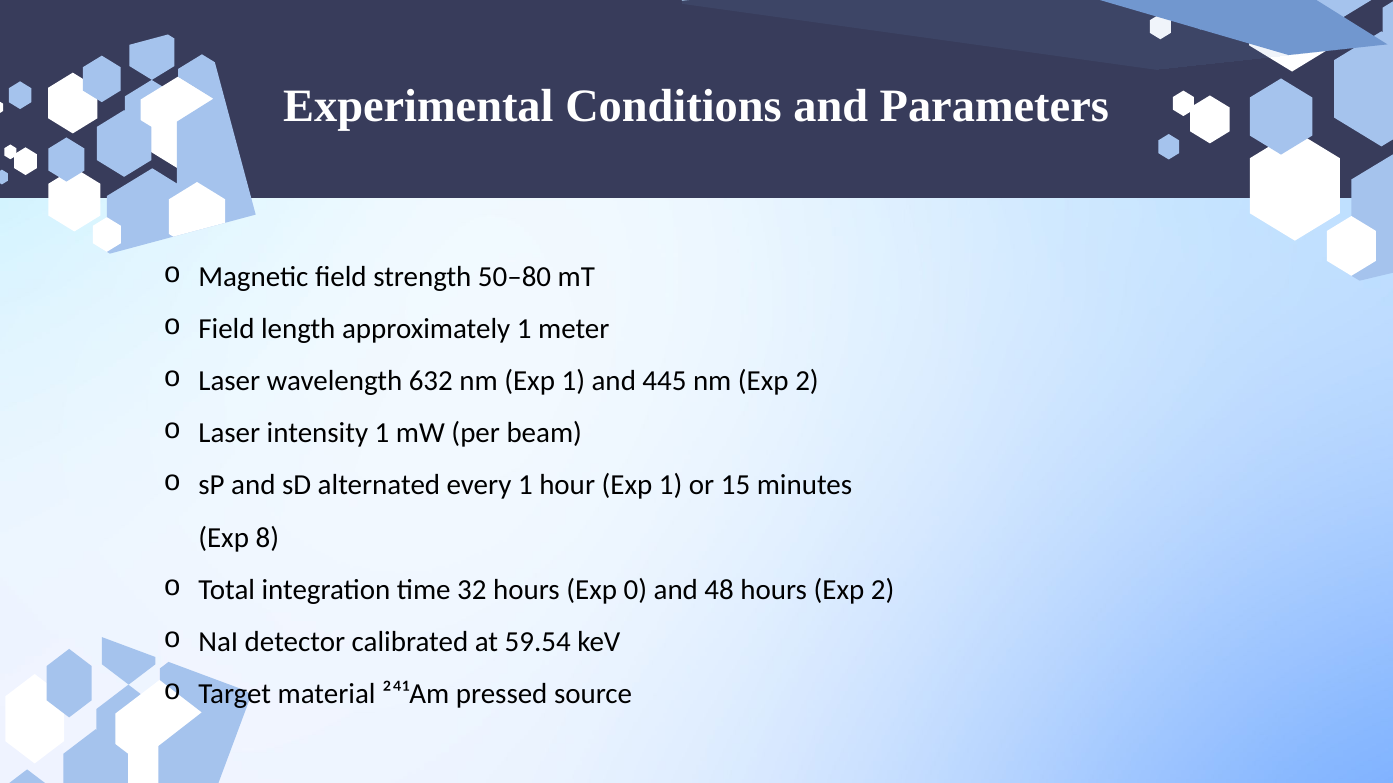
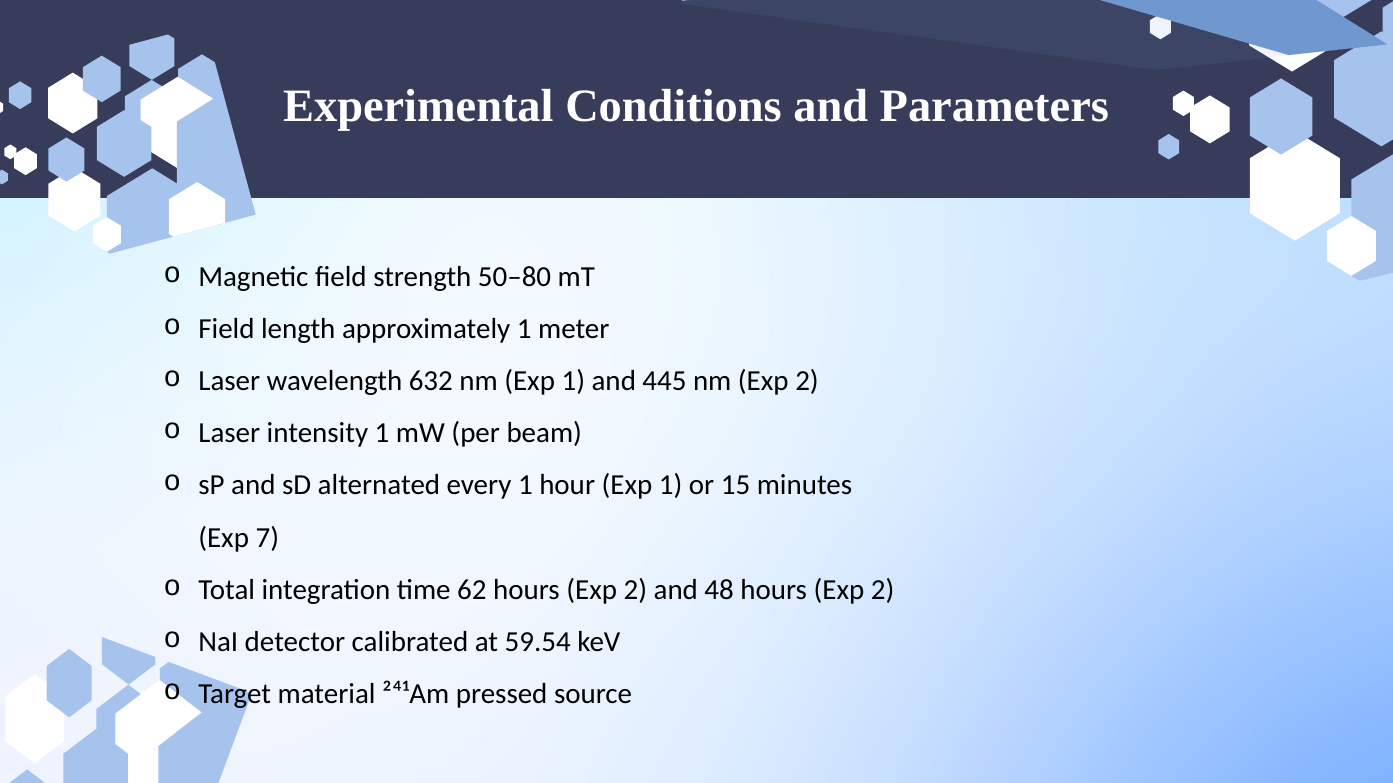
8: 8 -> 7
32: 32 -> 62
0 at (635, 590): 0 -> 2
